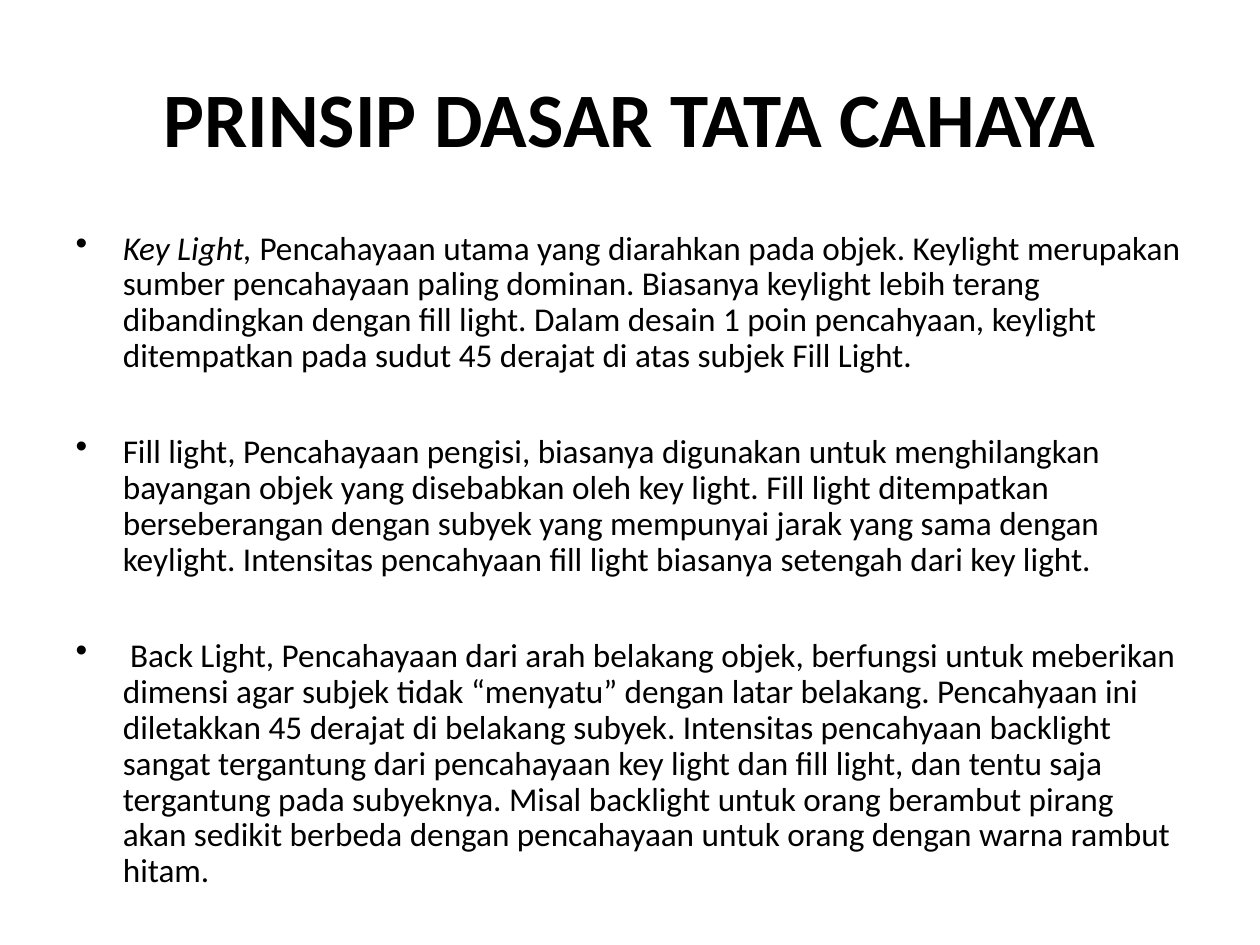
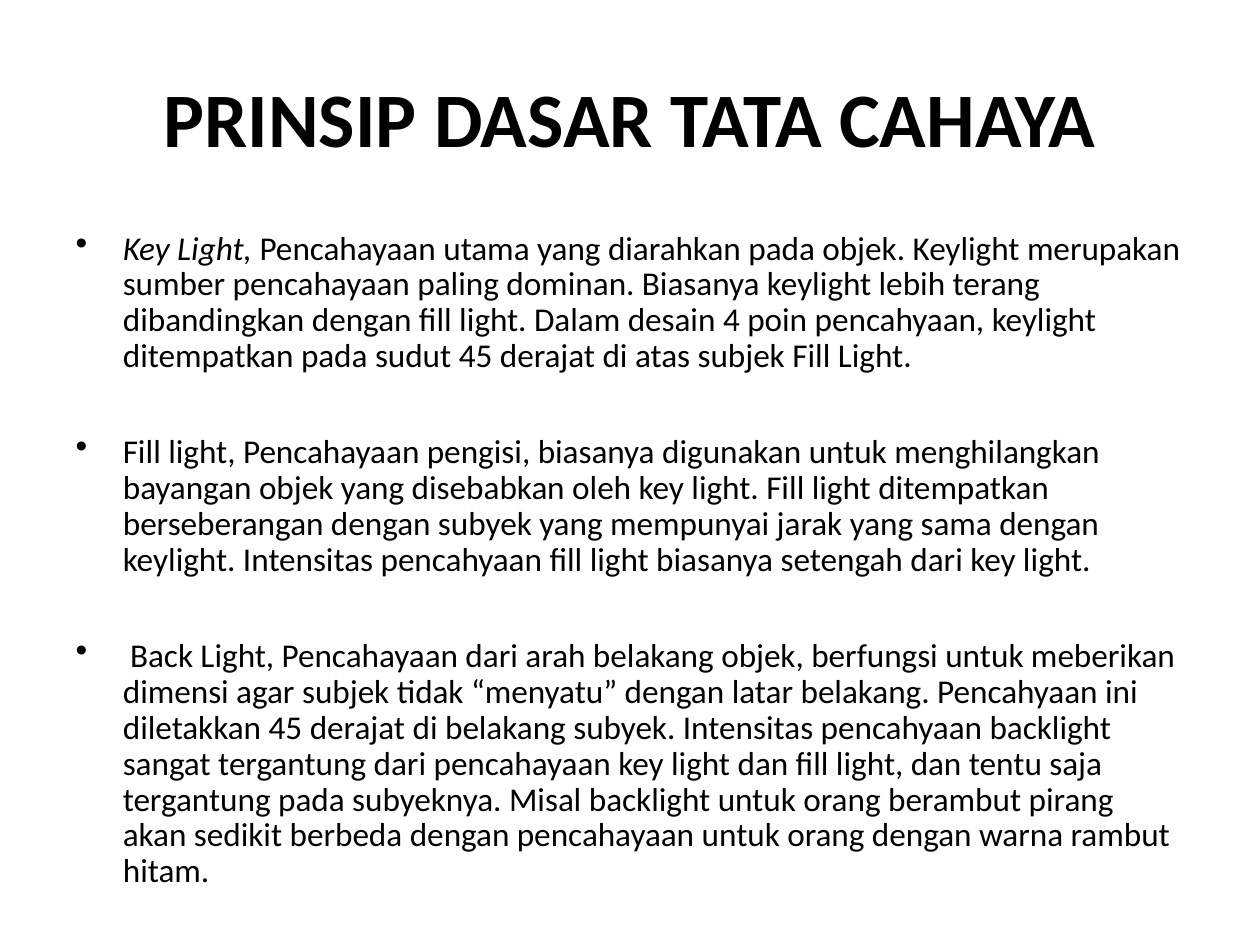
1: 1 -> 4
